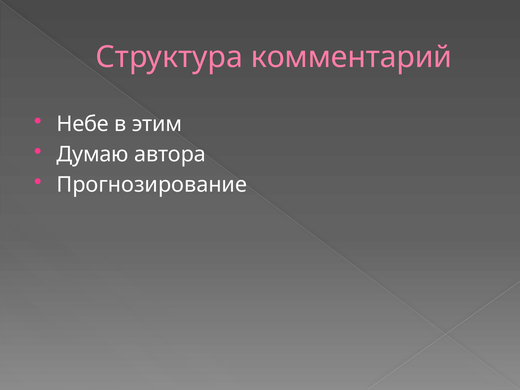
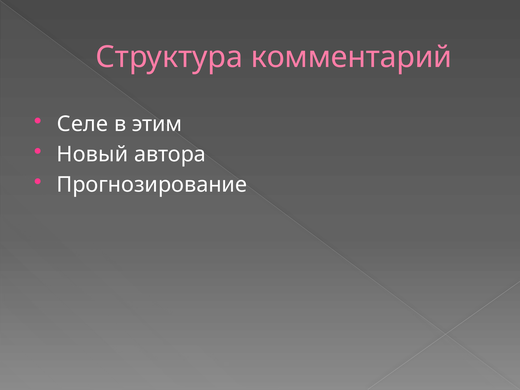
Небе: Небе -> Селе
Думаю: Думаю -> Новый
